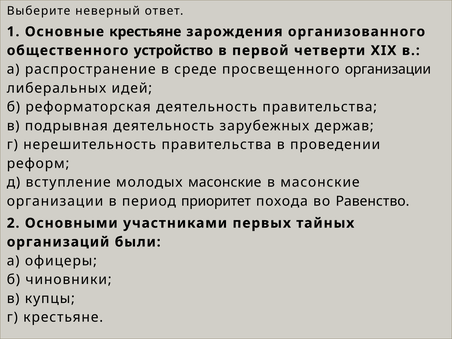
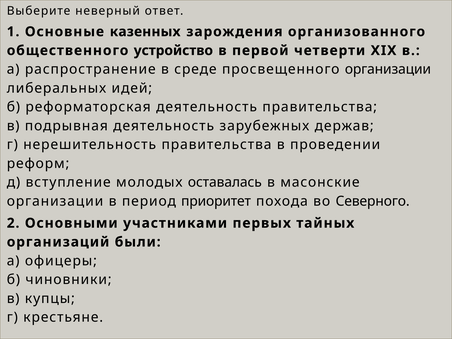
Основные крестьяне: крестьяне -> казенных
молодых масонские: масонские -> оставалась
Равенство: Равенство -> Северного
